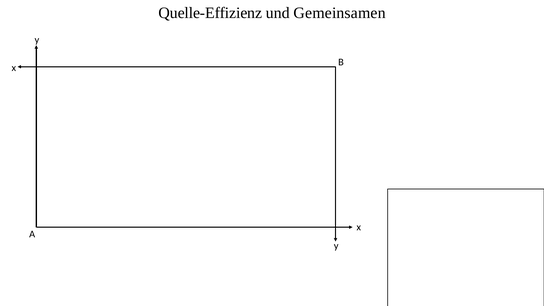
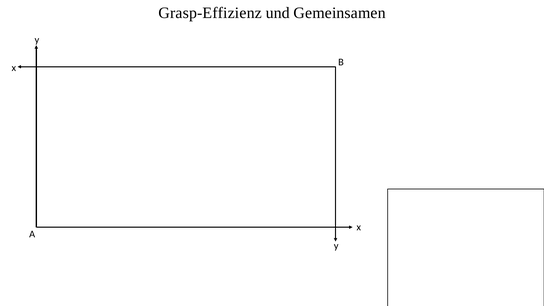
Quelle-Effizienz: Quelle-Effizienz -> Grasp-Effizienz
